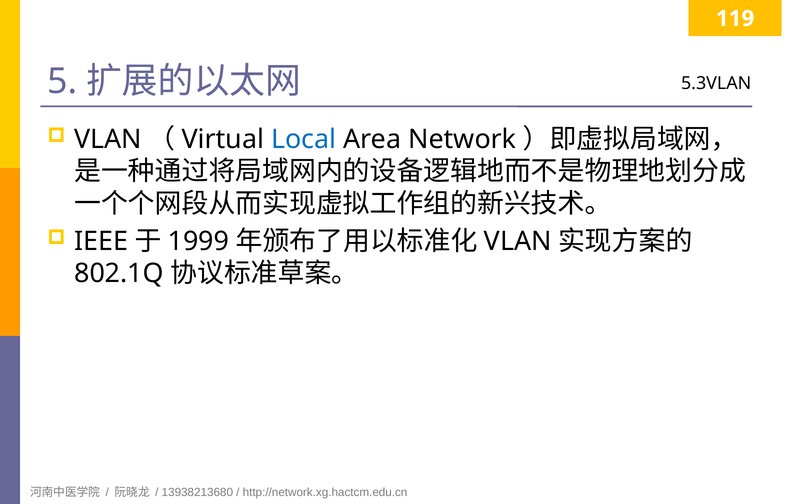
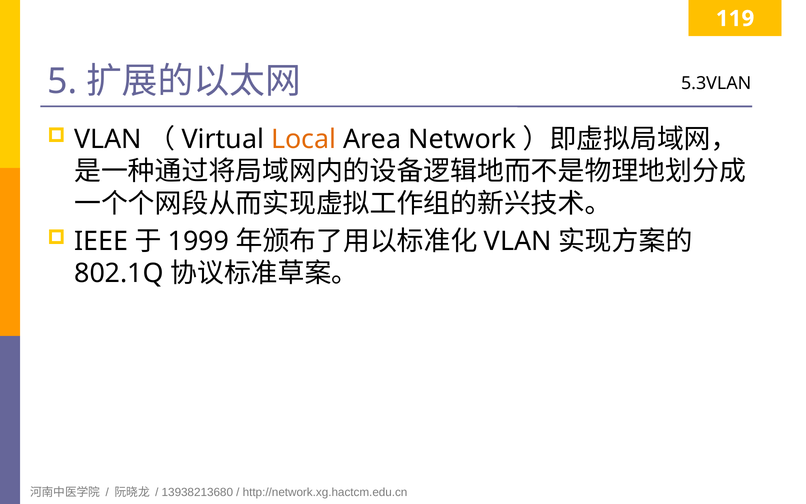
Local colour: blue -> orange
